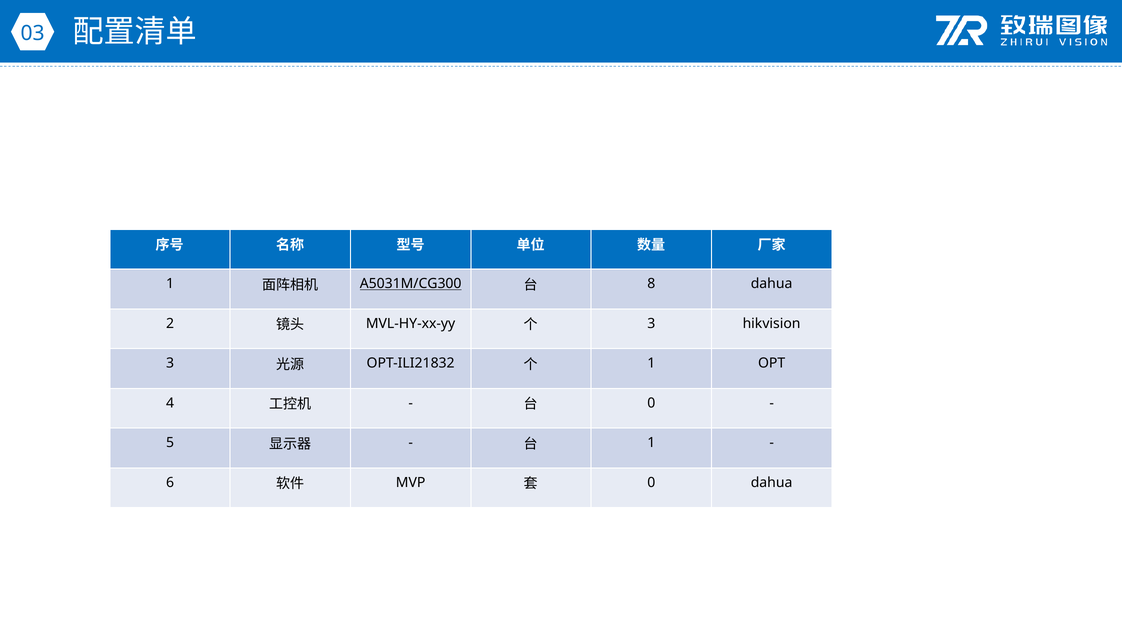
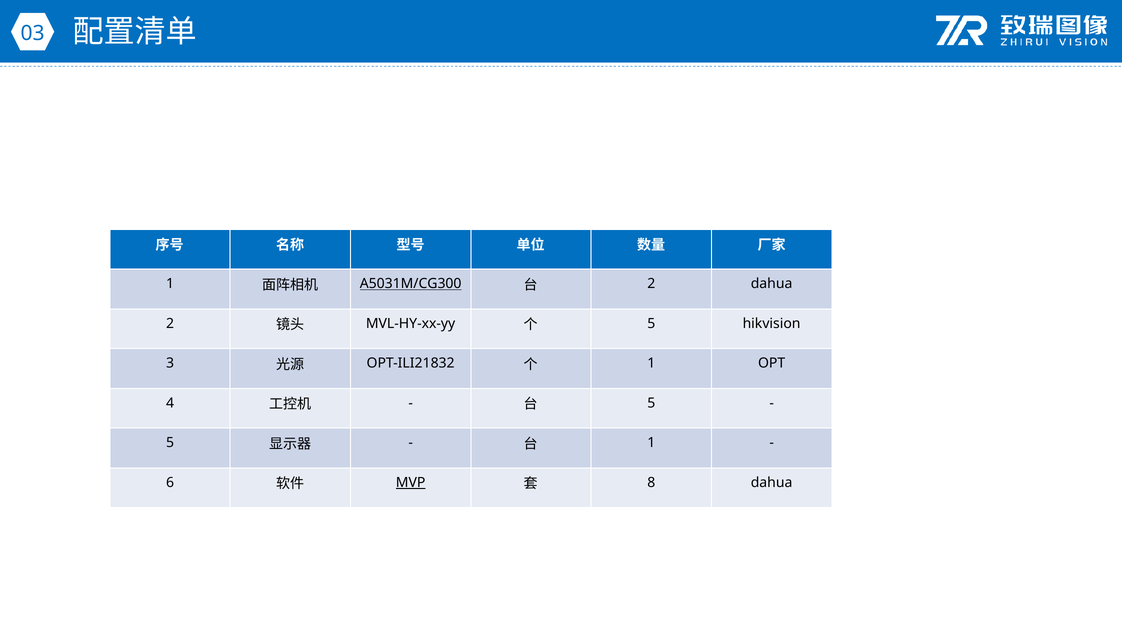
8 at (651, 284): 8 -> 2
3 at (651, 324): 3 -> 5
0 at (651, 403): 0 -> 5
MVP underline: none -> present
0 at (651, 483): 0 -> 8
